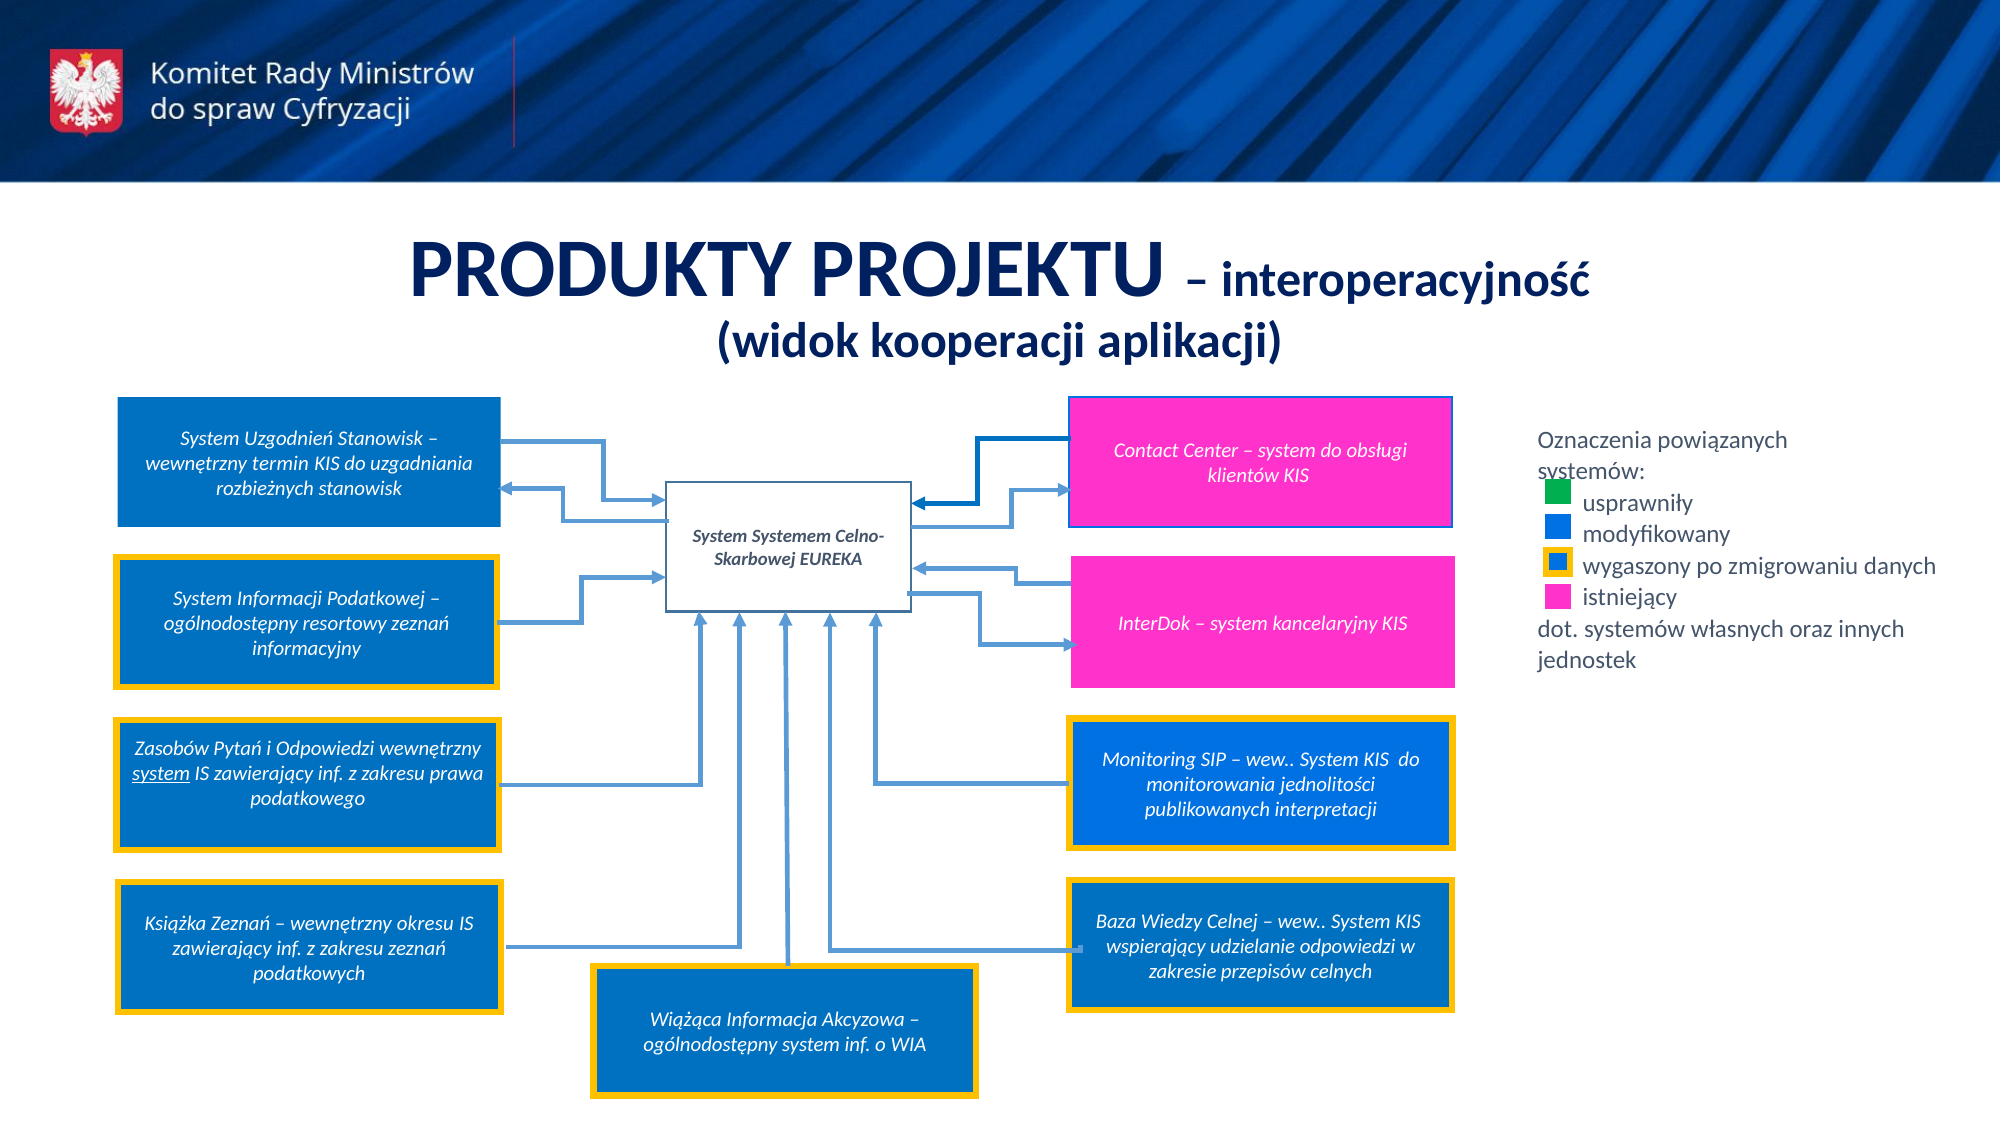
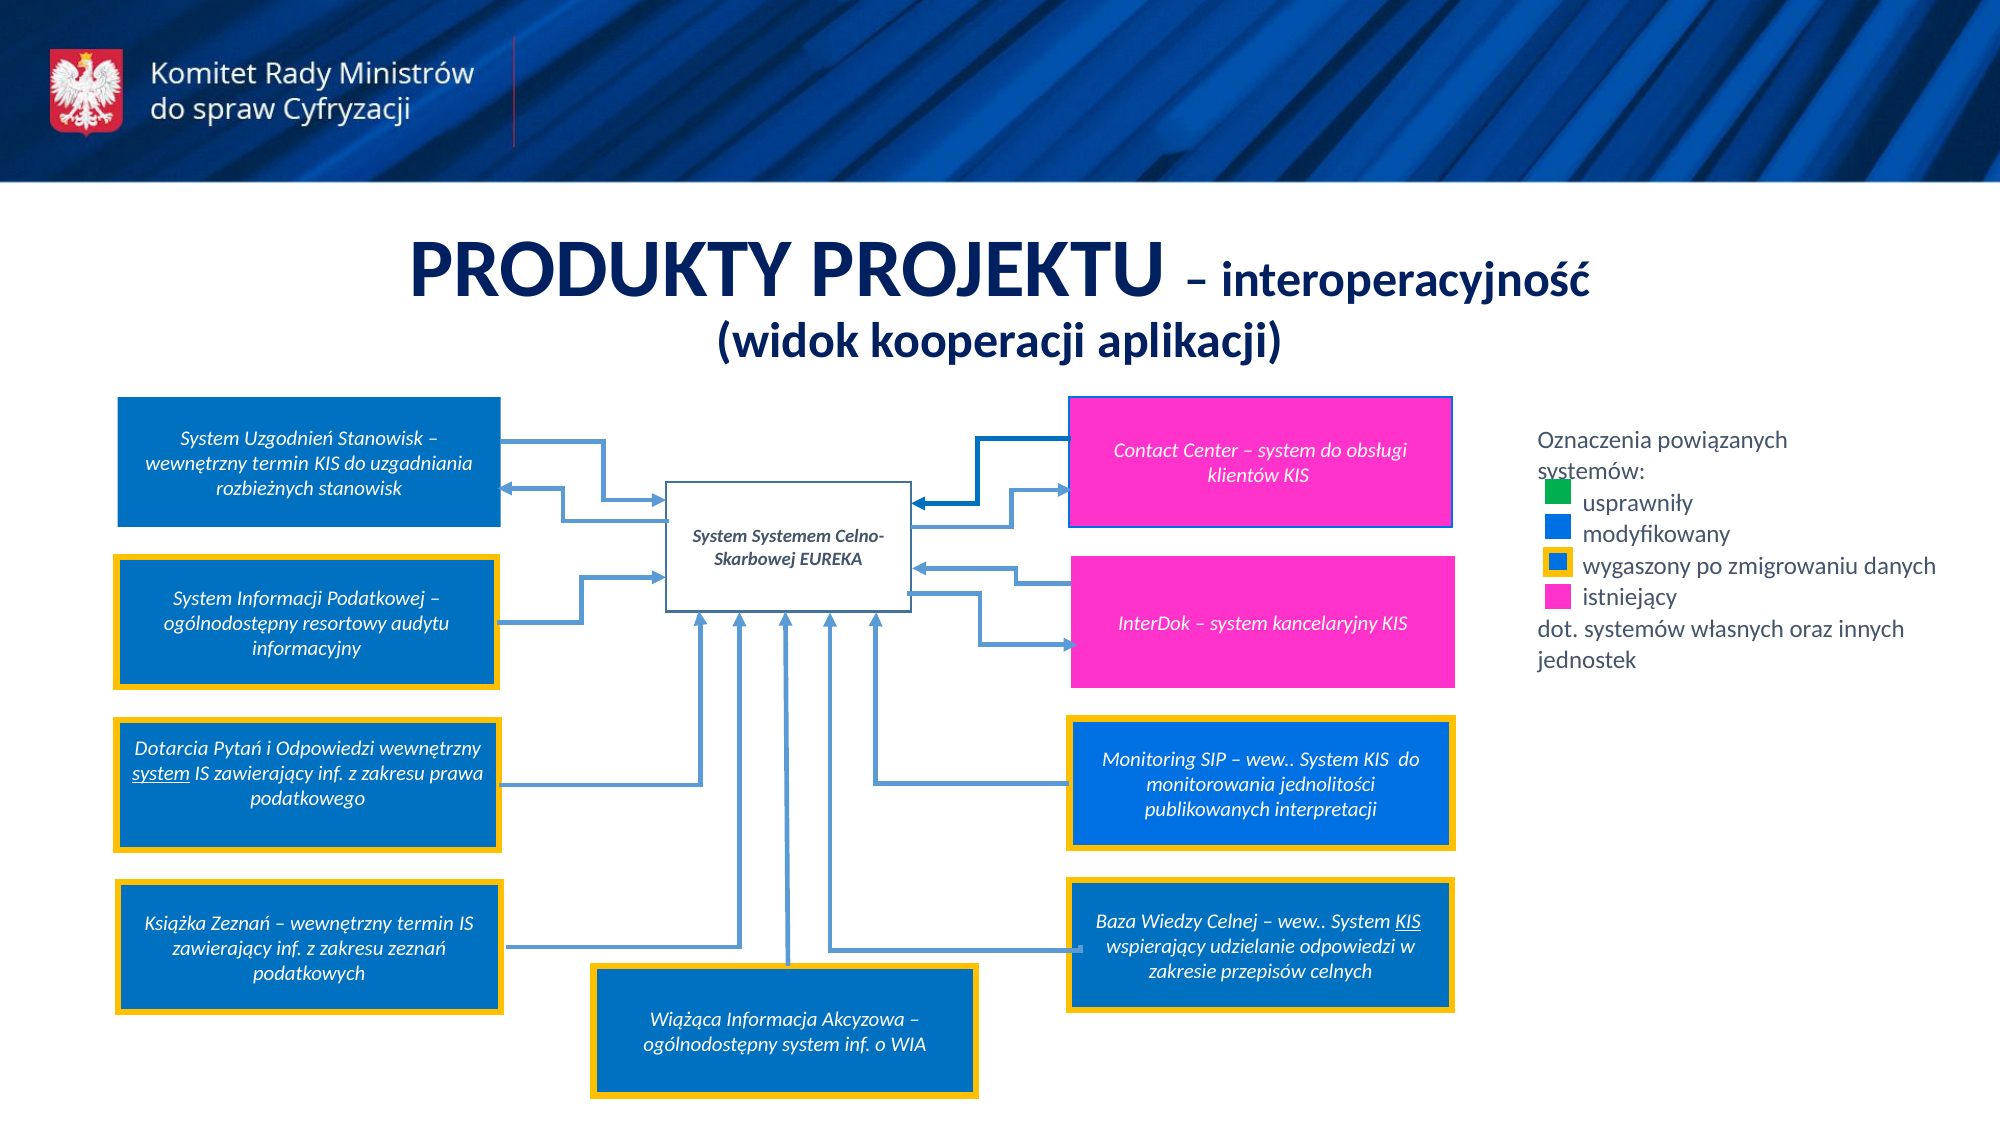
resortowy zeznań: zeznań -> audytu
Zasobów: Zasobów -> Dotarcia
KIS at (1408, 921) underline: none -> present
okresu at (425, 923): okresu -> termin
